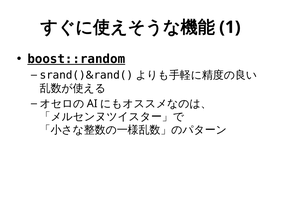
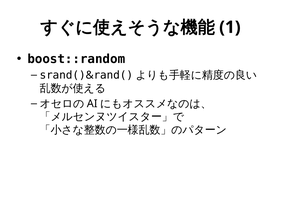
boost::random underline: present -> none
